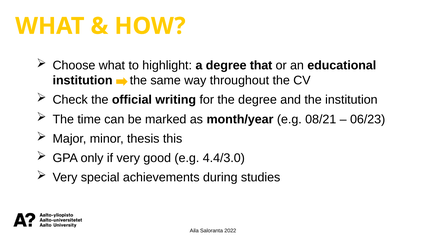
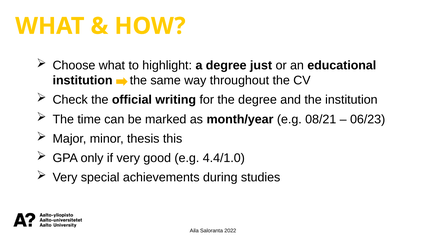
that: that -> just
4.4/3.0: 4.4/3.0 -> 4.4/1.0
